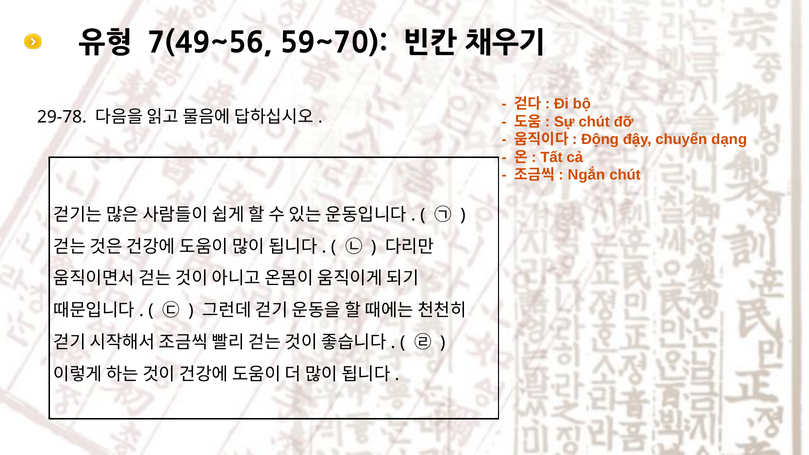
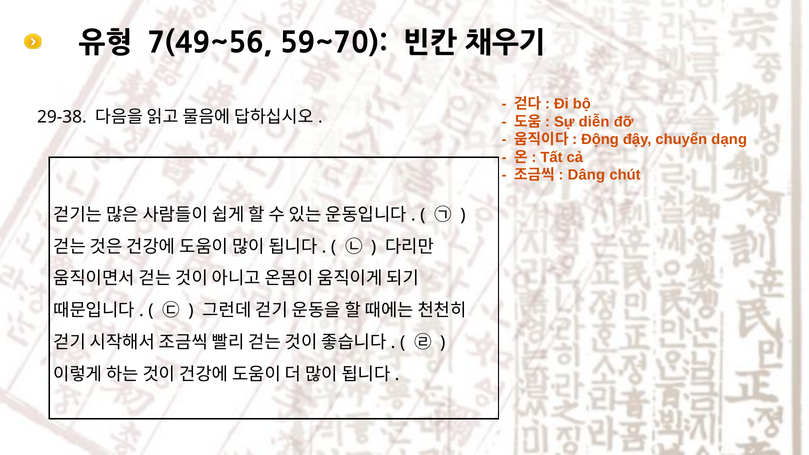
29-78: 29-78 -> 29-38
Sự chút: chút -> diễn
Ngắn: Ngắn -> Dâng
